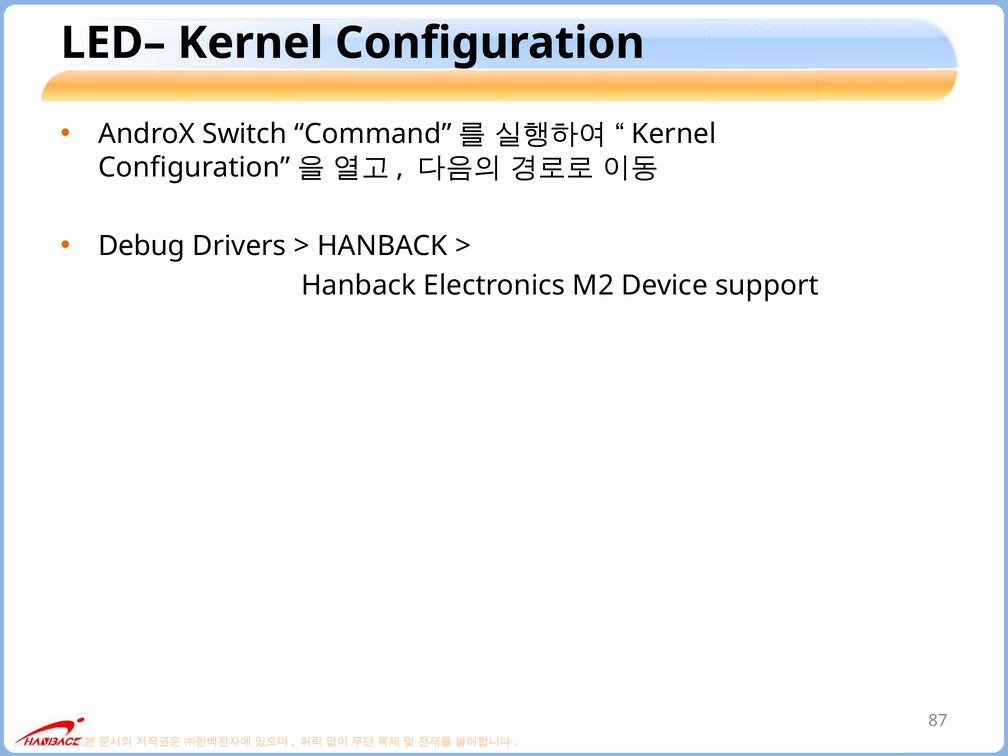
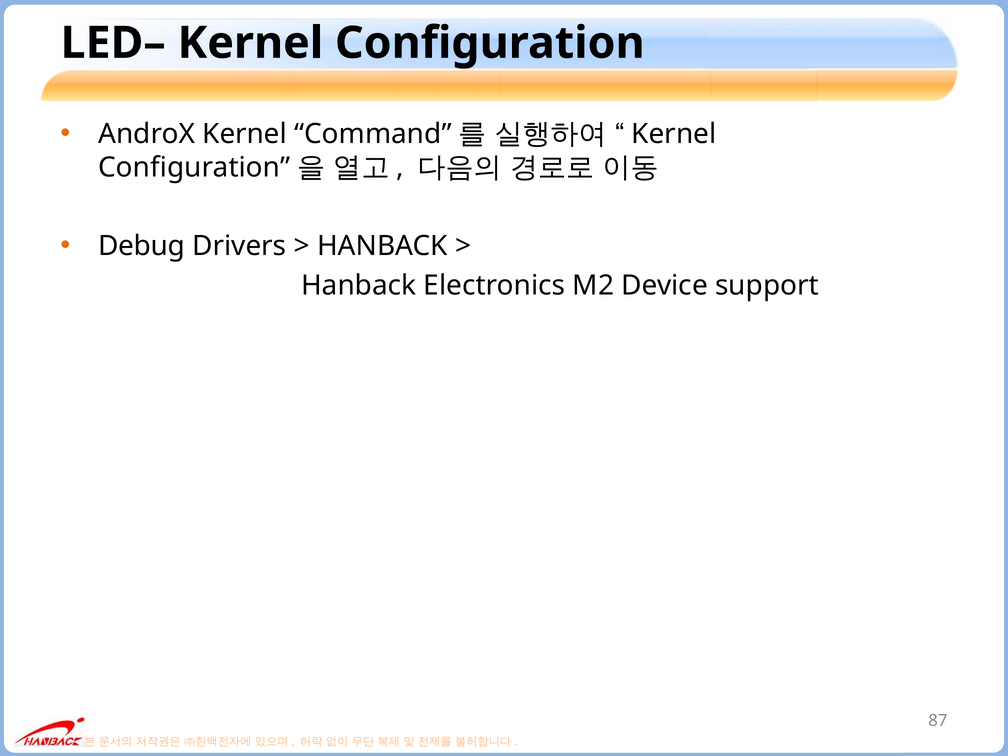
AndroX Switch: Switch -> Kernel
